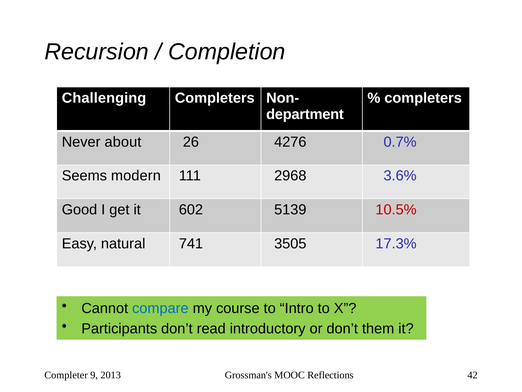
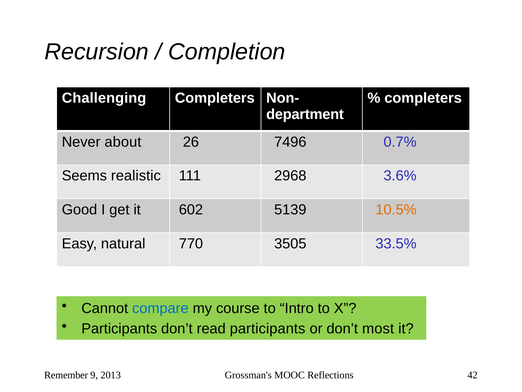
4276: 4276 -> 7496
modern: modern -> realistic
10.5% colour: red -> orange
741: 741 -> 770
17.3%: 17.3% -> 33.5%
read introductory: introductory -> participants
them: them -> most
Completer: Completer -> Remember
